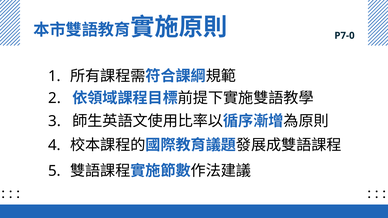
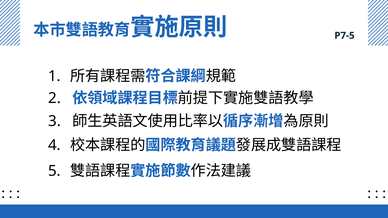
P7-0: P7-0 -> P7-5
